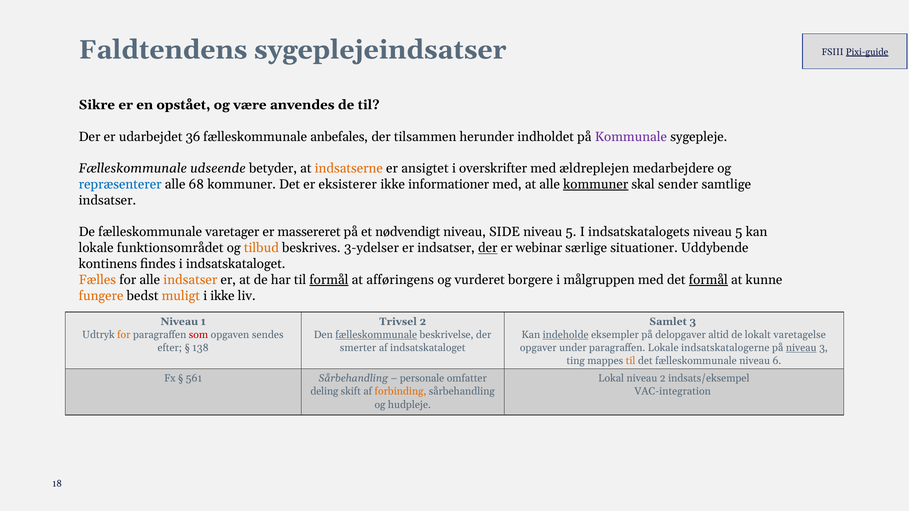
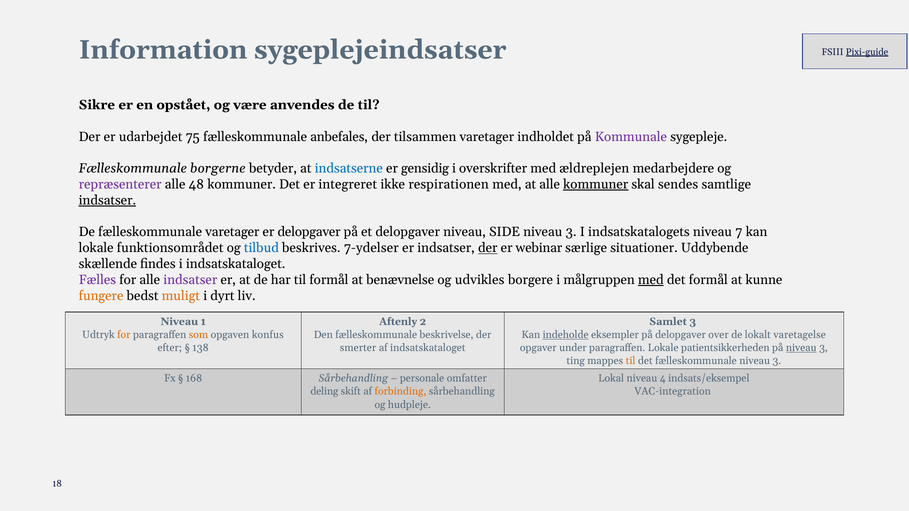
Faldtendens: Faldtendens -> Information
36: 36 -> 75
tilsammen herunder: herunder -> varetager
udseende: udseende -> borgerne
indsatserne colour: orange -> blue
ansigtet: ansigtet -> gensidig
repræsenterer colour: blue -> purple
68: 68 -> 48
eksisterer: eksisterer -> integreret
informationer: informationer -> respirationen
sender: sender -> sendes
indsatser at (107, 200) underline: none -> present
er massereret: massereret -> delopgaver
et nødvendigt: nødvendigt -> delopgaver
5 at (571, 232): 5 -> 3
indsatskatalogets niveau 5: 5 -> 7
tilbud colour: orange -> blue
3-ydelser: 3-ydelser -> 7-ydelser
kontinens: kontinens -> skællende
Fælles colour: orange -> purple
indsatser at (190, 280) colour: orange -> purple
formål at (329, 280) underline: present -> none
afføringens: afføringens -> benævnelse
vurderet: vurderet -> udvikles
med at (651, 280) underline: none -> present
formål at (708, 280) underline: present -> none
i ikke: ikke -> dyrt
Trivsel: Trivsel -> Aftenly
som colour: red -> orange
sendes: sendes -> konfus
fælleskommunale at (376, 335) underline: present -> none
altid: altid -> over
indsatskatalogerne: indsatskatalogerne -> patientsikkerheden
fælleskommunale niveau 6: 6 -> 3
561: 561 -> 168
niveau 2: 2 -> 4
